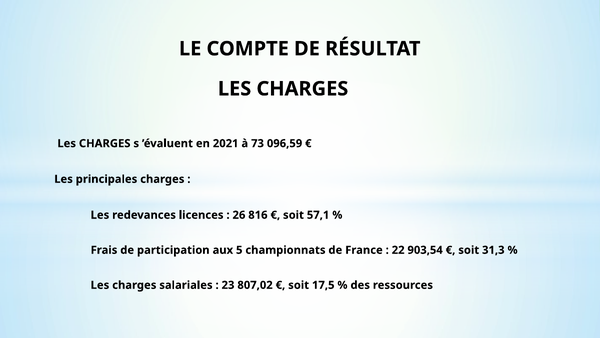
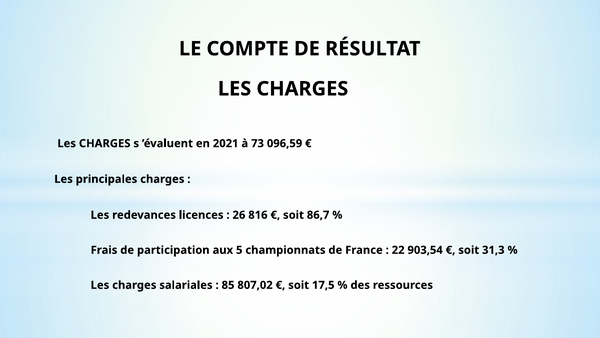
57,1: 57,1 -> 86,7
23: 23 -> 85
